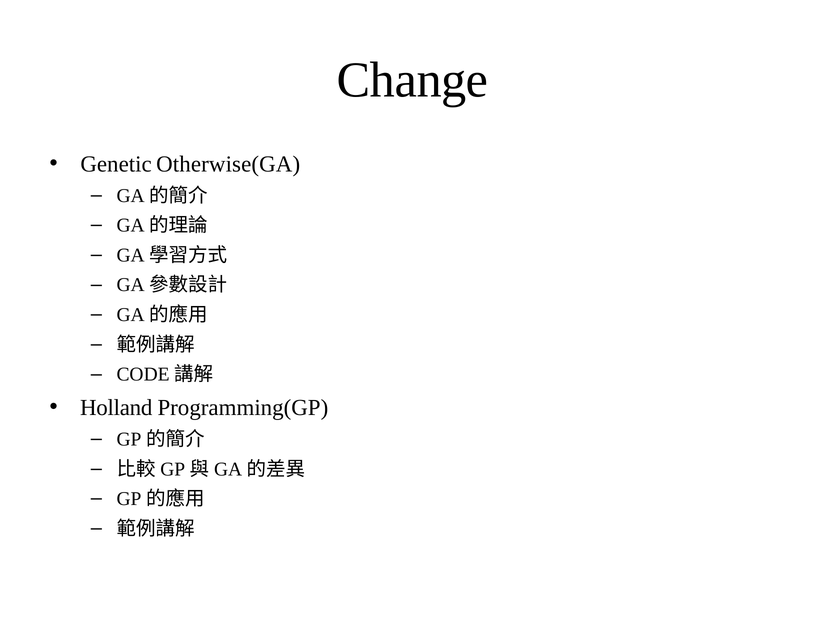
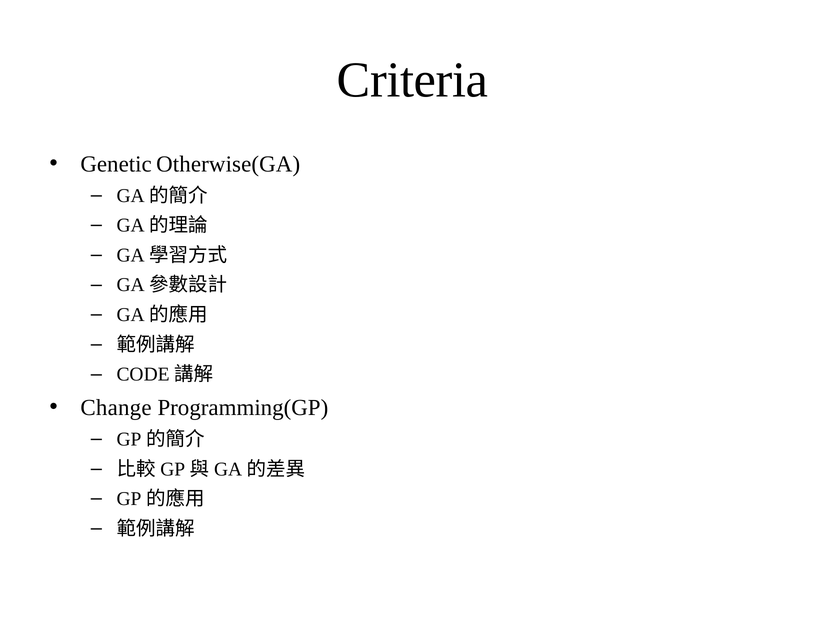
Change: Change -> Criteria
Holland: Holland -> Change
